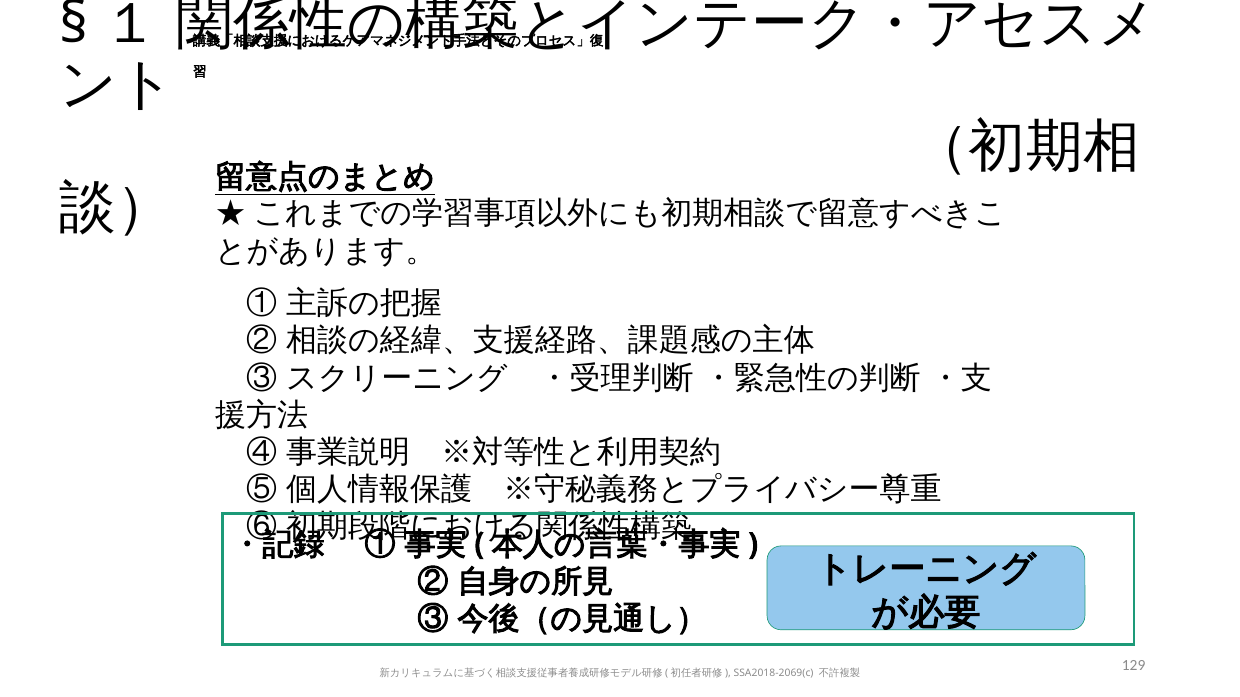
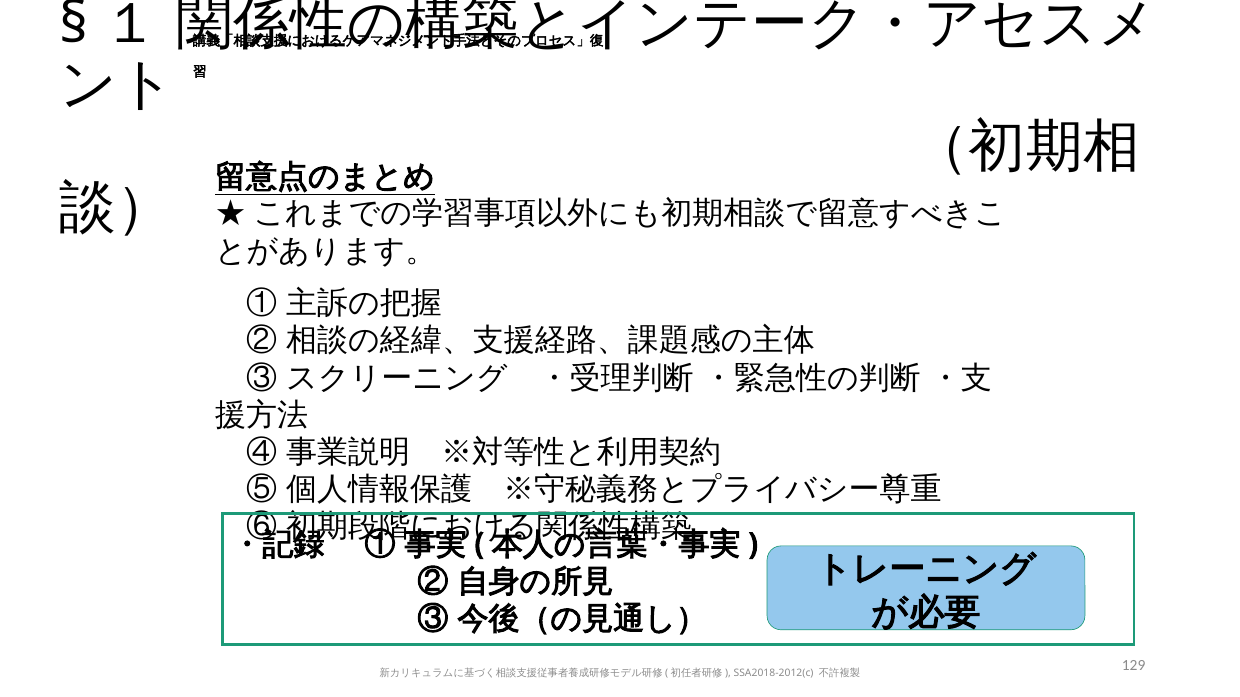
SSA2018-2069(c: SSA2018-2069(c -> SSA2018-2012(c
